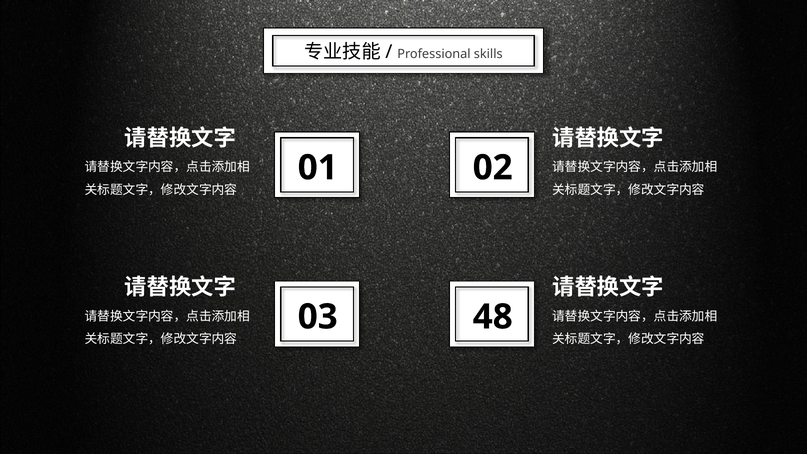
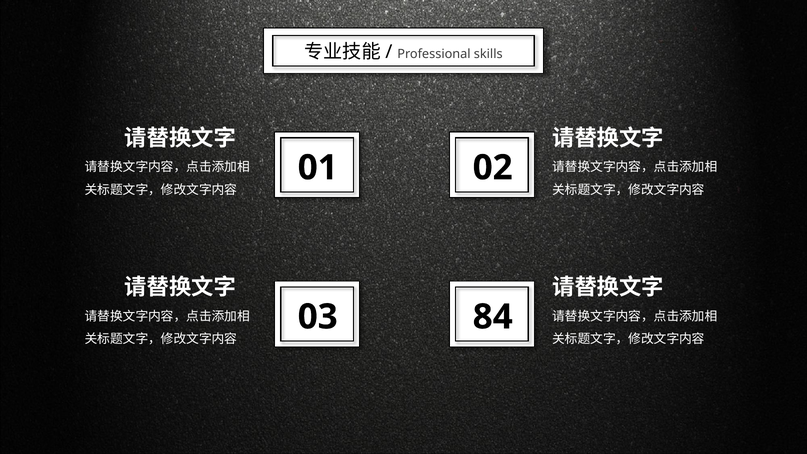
48: 48 -> 84
